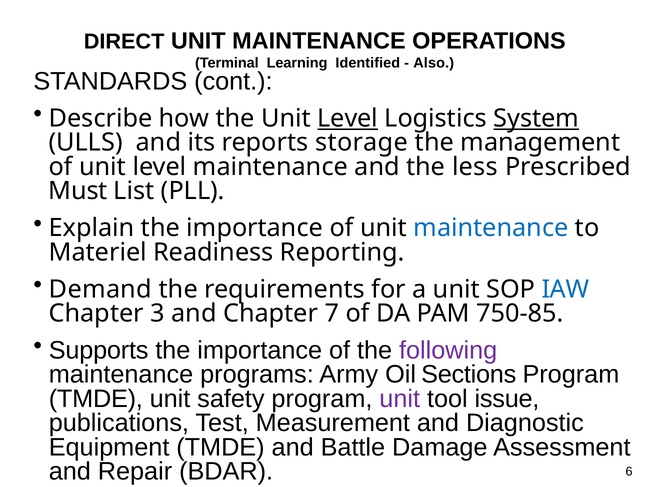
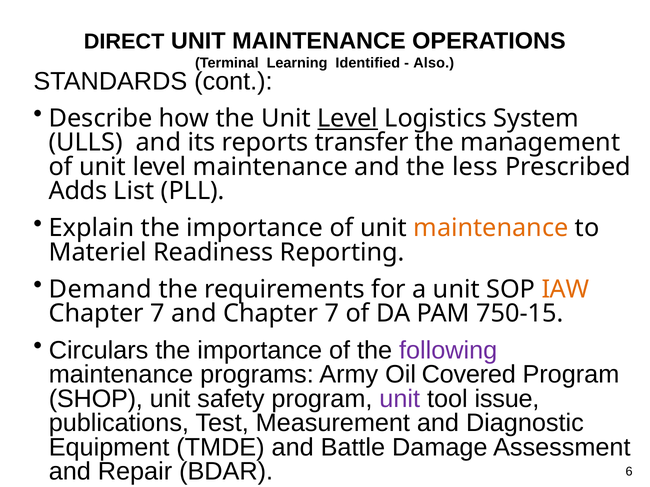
System underline: present -> none
storage: storage -> transfer
Must: Must -> Adds
maintenance at (491, 228) colour: blue -> orange
IAW colour: blue -> orange
3 at (158, 314): 3 -> 7
750-85: 750-85 -> 750-15
Supports: Supports -> Circulars
Sections: Sections -> Covered
TMDE at (96, 399): TMDE -> SHOP
